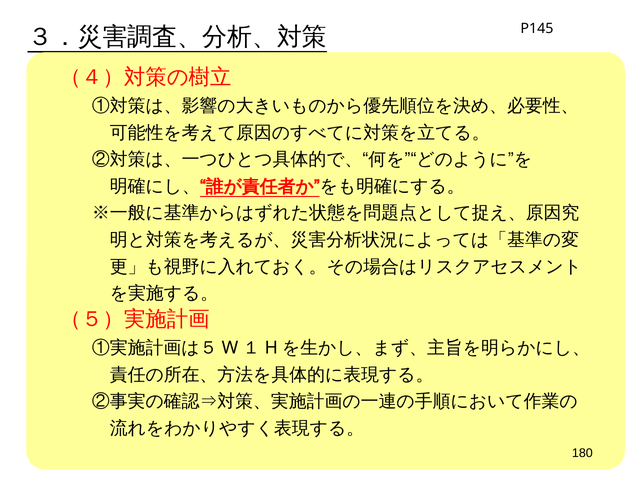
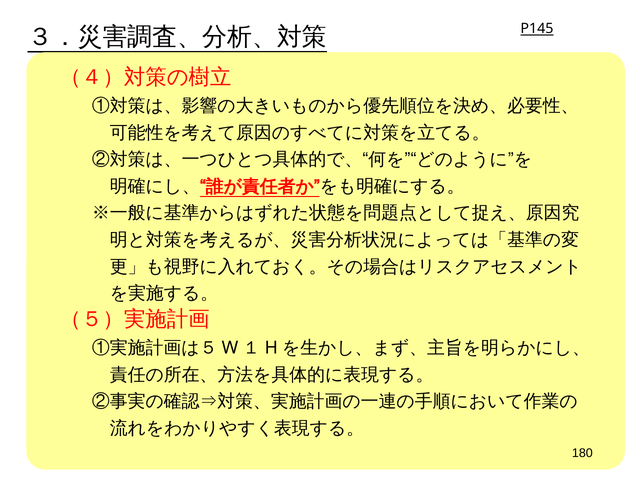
P145 underline: none -> present
